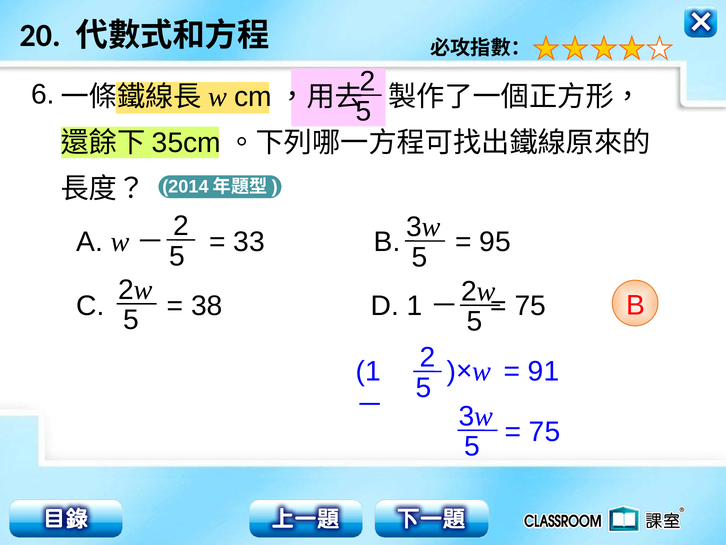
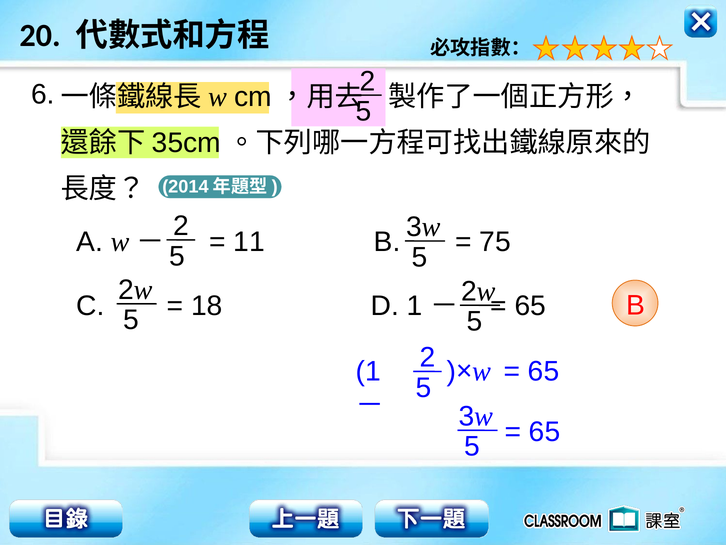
33: 33 -> 11
95: 95 -> 75
38: 38 -> 18
75 at (530, 306): 75 -> 65
91 at (544, 371): 91 -> 65
75 at (545, 432): 75 -> 65
